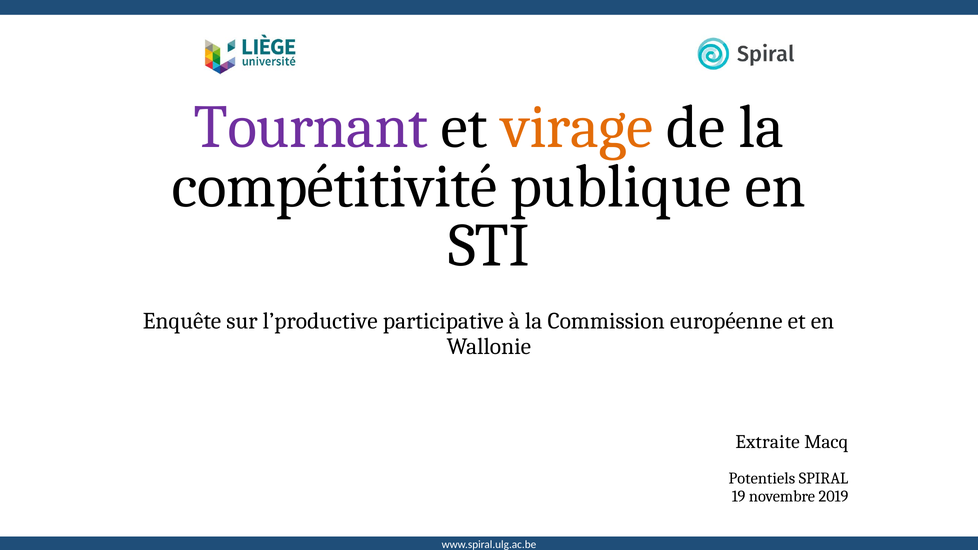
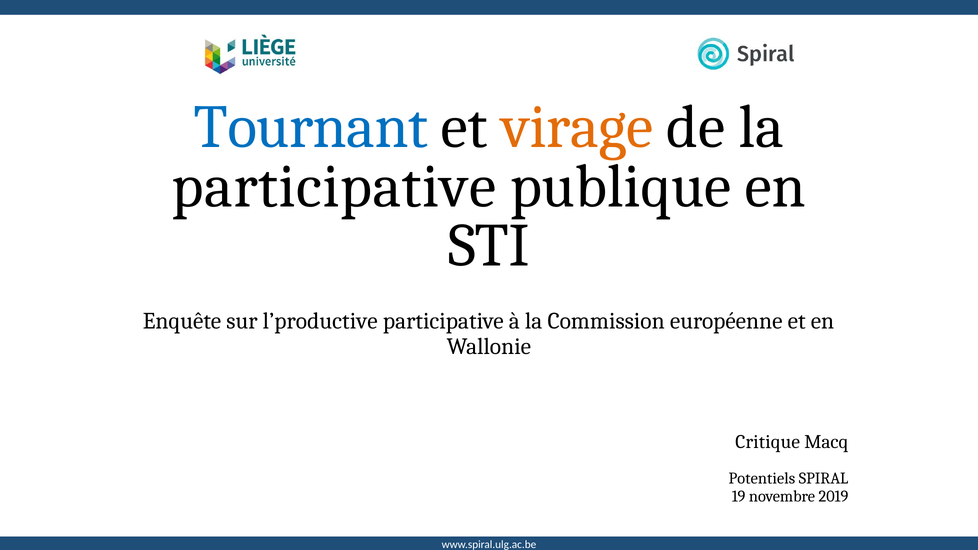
Tournant colour: purple -> blue
compétitivité at (334, 186): compétitivité -> participative
Extraite: Extraite -> Critique
